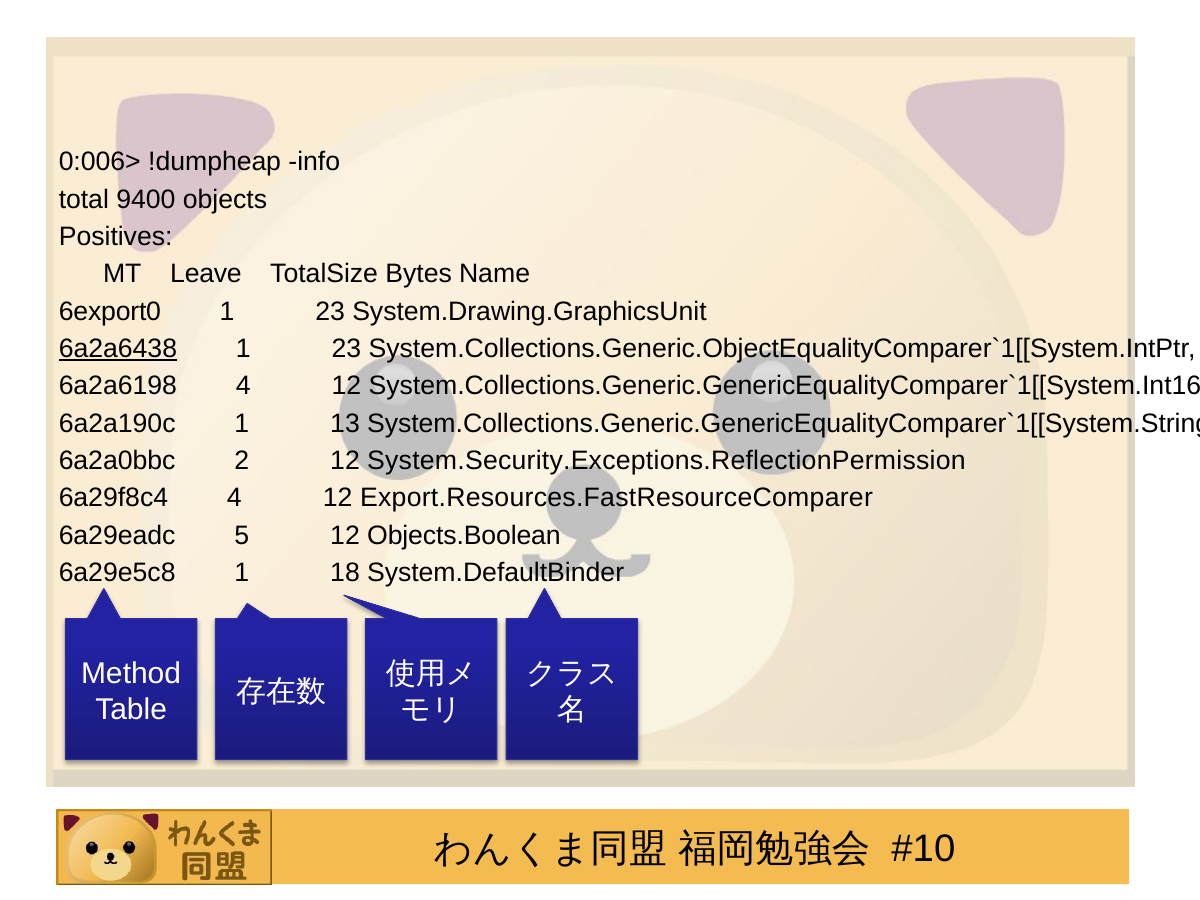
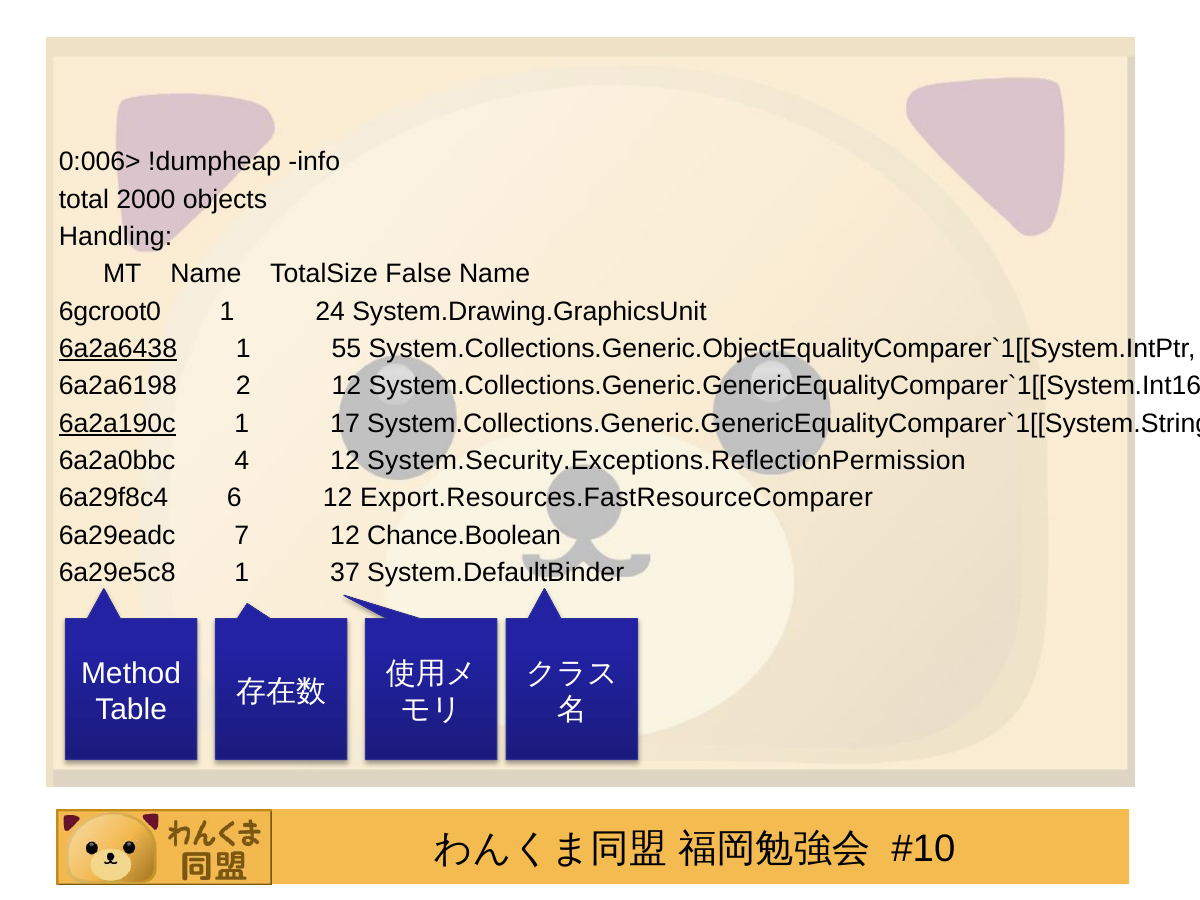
9400: 9400 -> 2000
Positives: Positives -> Handling
MT Leave: Leave -> Name
Bytes: Bytes -> False
6export0: 6export0 -> 6gcroot0
23 at (330, 311): 23 -> 24
23 at (346, 349): 23 -> 55
6a2a6198 4: 4 -> 2
6a2a190c underline: none -> present
13: 13 -> 17
2: 2 -> 4
6a29f8c4 4: 4 -> 6
5: 5 -> 7
Objects.Boolean: Objects.Boolean -> Chance.Boolean
18: 18 -> 37
